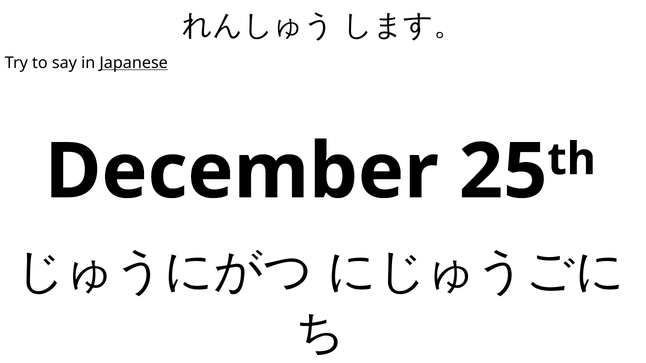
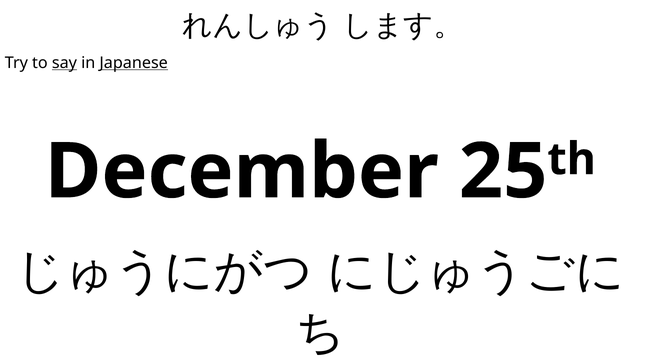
say underline: none -> present
